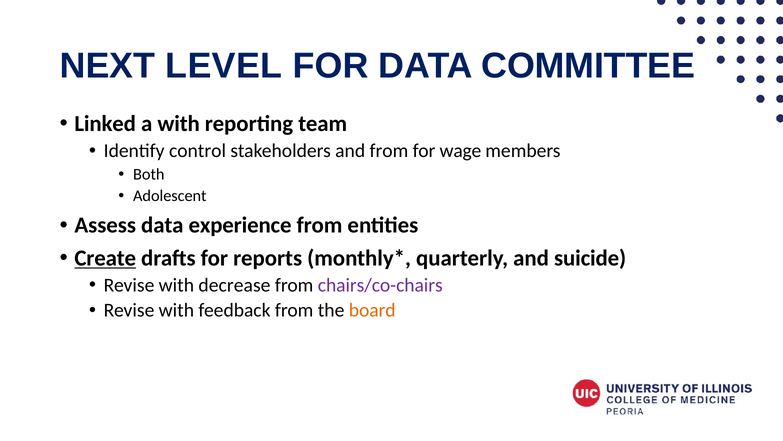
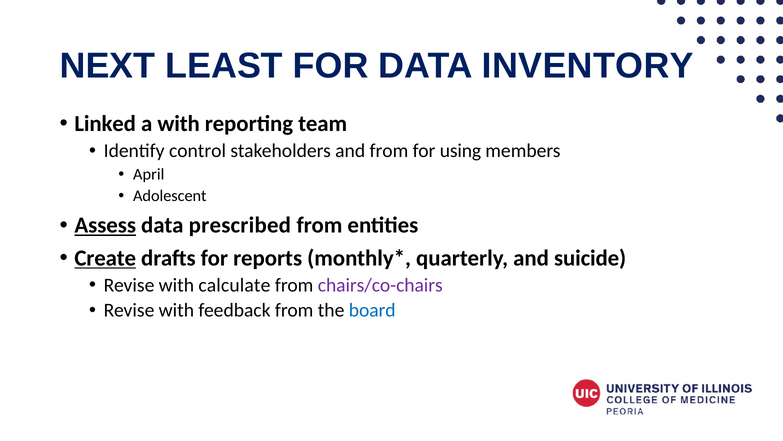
LEVEL: LEVEL -> LEAST
COMMITTEE: COMMITTEE -> INVENTORY
wage: wage -> using
Both: Both -> April
Assess underline: none -> present
experience: experience -> prescribed
decrease: decrease -> calculate
board colour: orange -> blue
